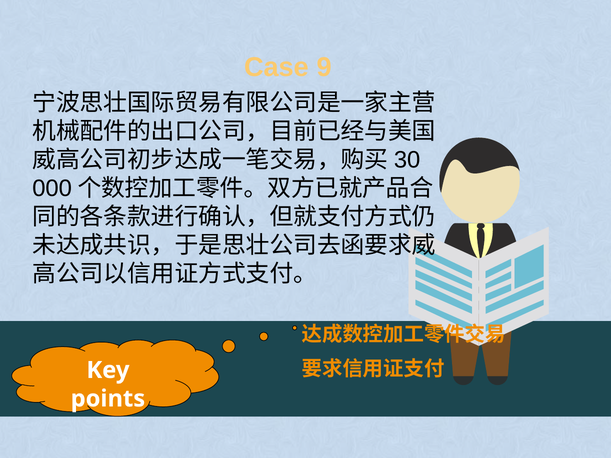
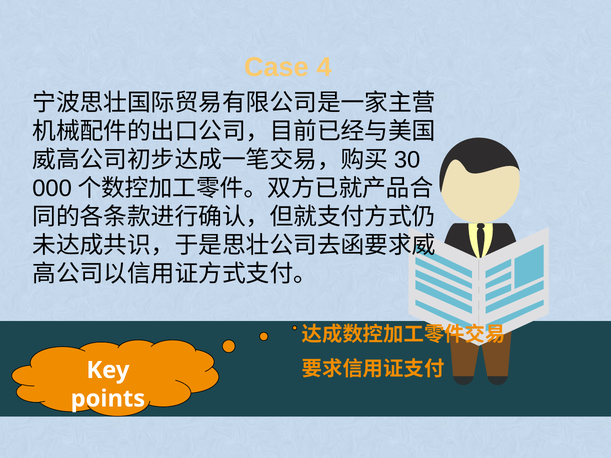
9: 9 -> 4
